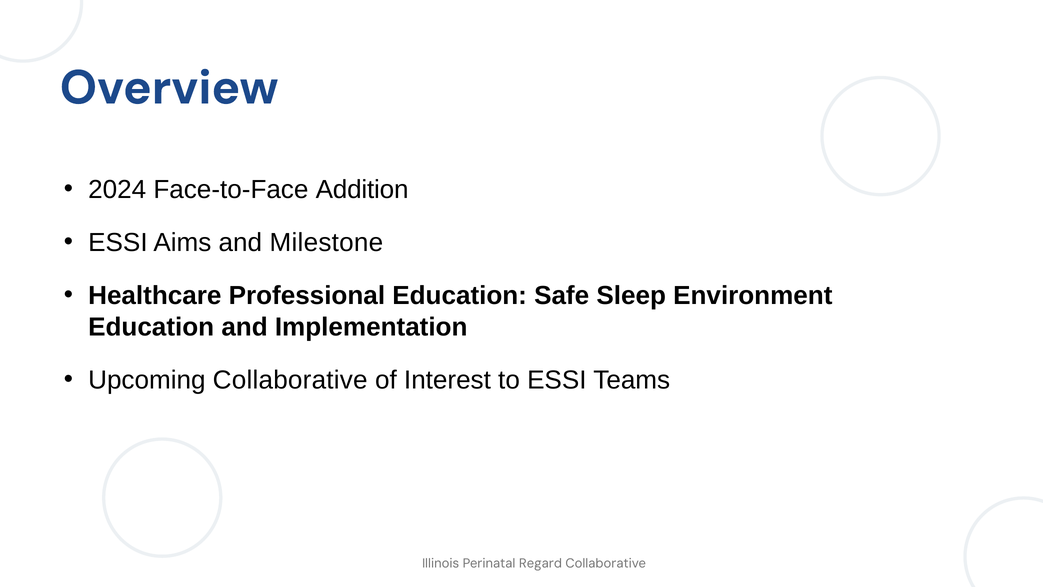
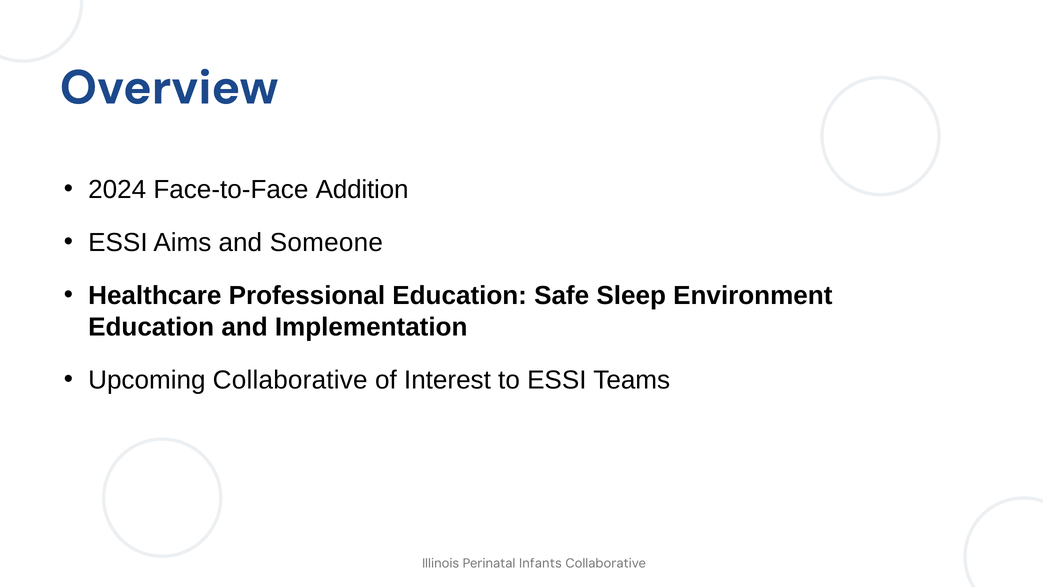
Milestone: Milestone -> Someone
Regard: Regard -> Infants
